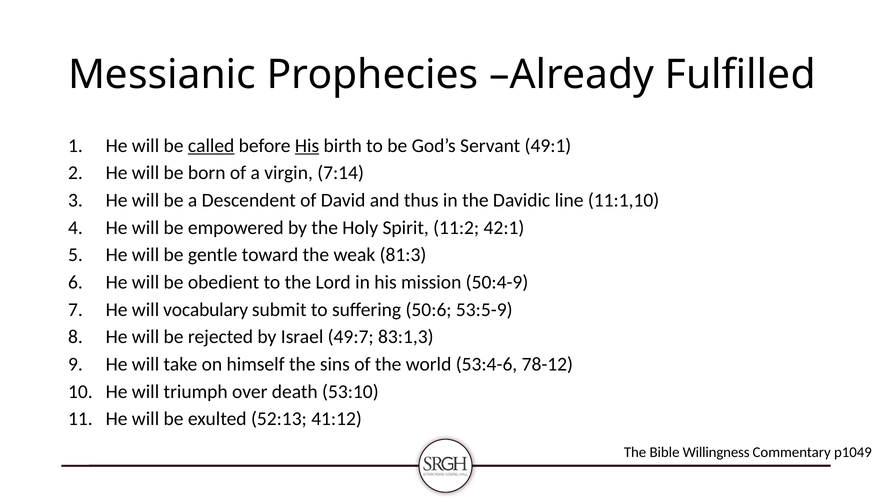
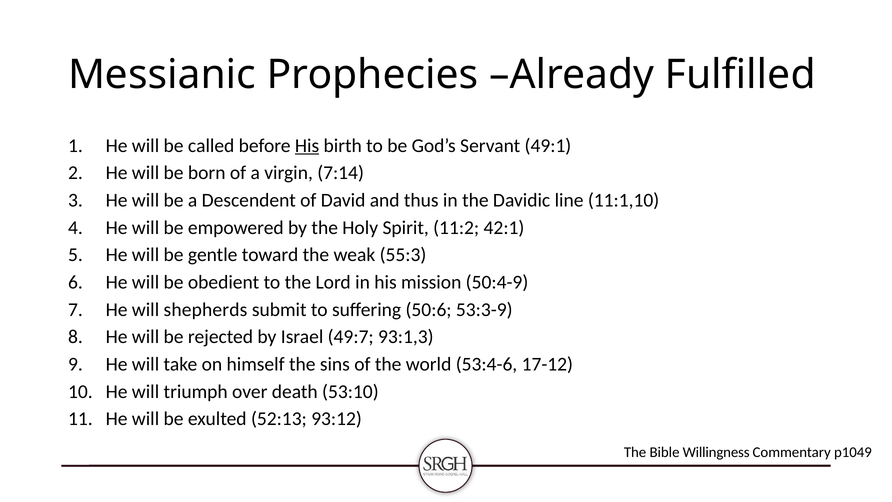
called underline: present -> none
81:3: 81:3 -> 55:3
vocabulary: vocabulary -> shepherds
53:5-9: 53:5-9 -> 53:3-9
83:1,3: 83:1,3 -> 93:1,3
78-12: 78-12 -> 17-12
41:12: 41:12 -> 93:12
